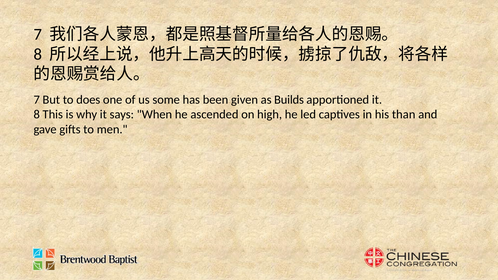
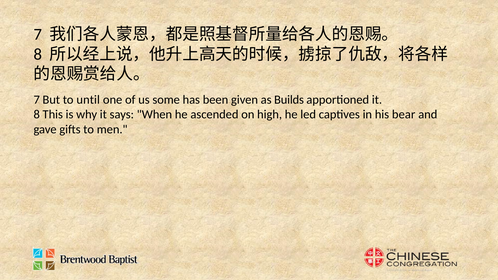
does: does -> until
than: than -> bear
